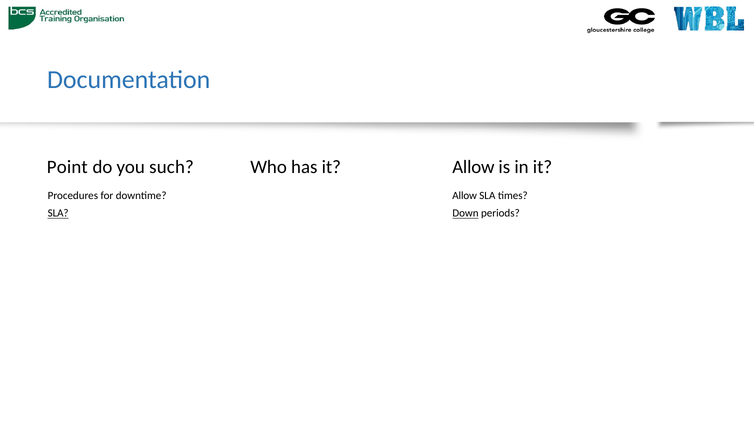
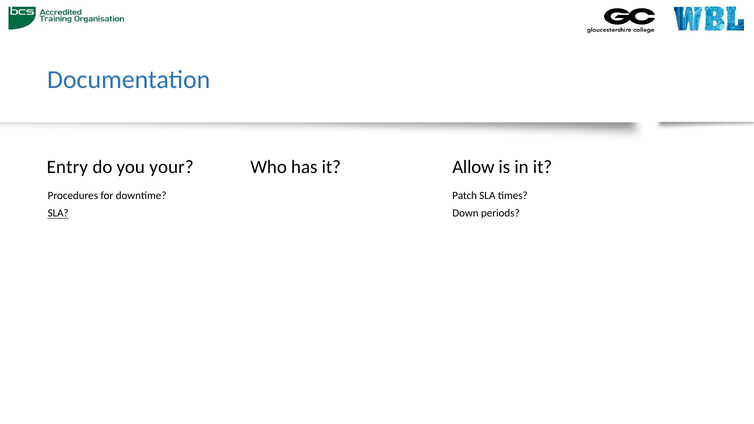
Point: Point -> Entry
such: such -> your
Allow at (465, 196): Allow -> Patch
Down underline: present -> none
